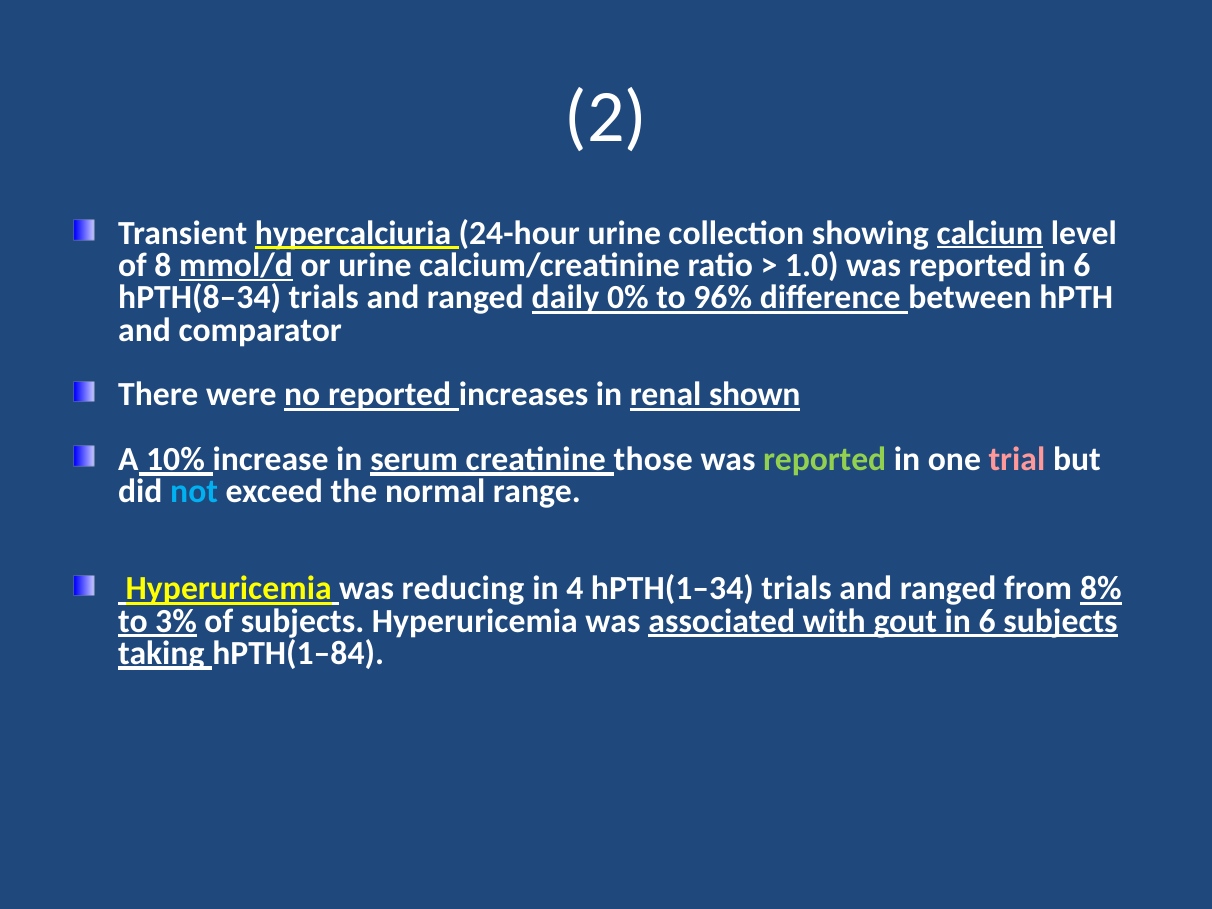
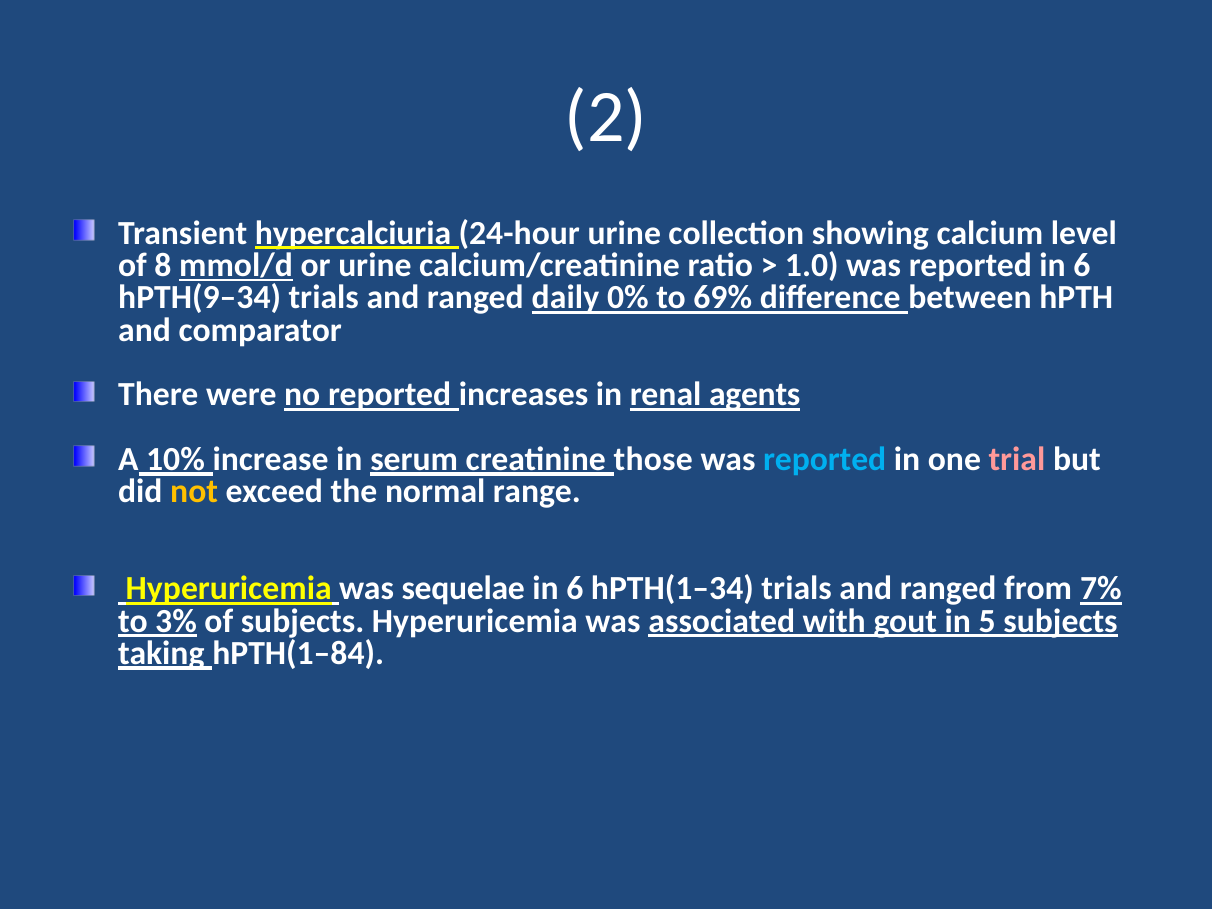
calcium underline: present -> none
hPTH(8–34: hPTH(8–34 -> hPTH(9–34
96%: 96% -> 69%
shown: shown -> agents
reported at (825, 459) colour: light green -> light blue
not colour: light blue -> yellow
reducing: reducing -> sequelae
4 at (575, 589): 4 -> 6
8%: 8% -> 7%
gout in 6: 6 -> 5
